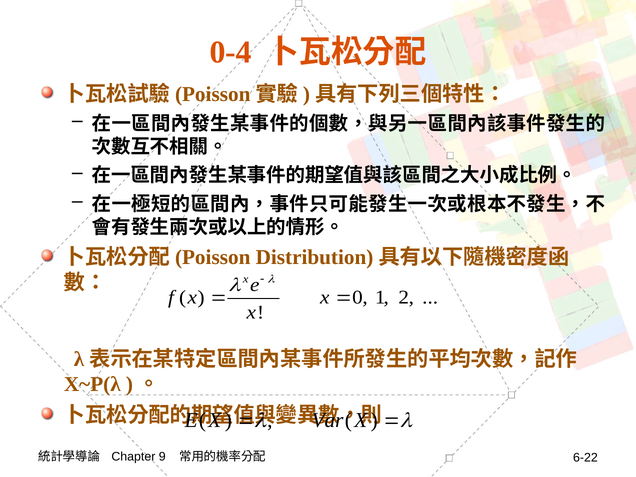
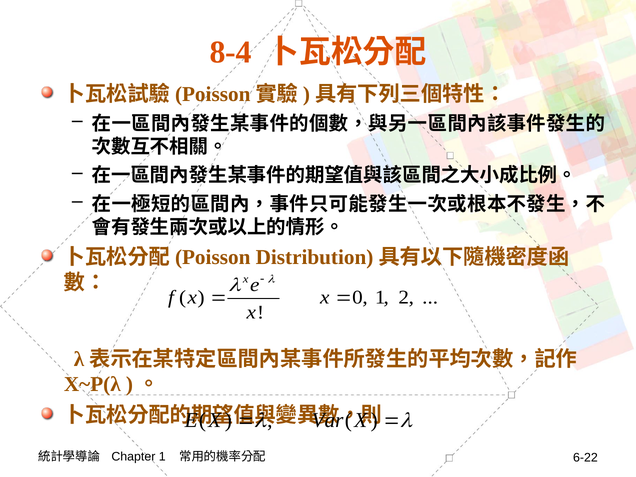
0-4: 0-4 -> 8-4
Chapter 9: 9 -> 1
